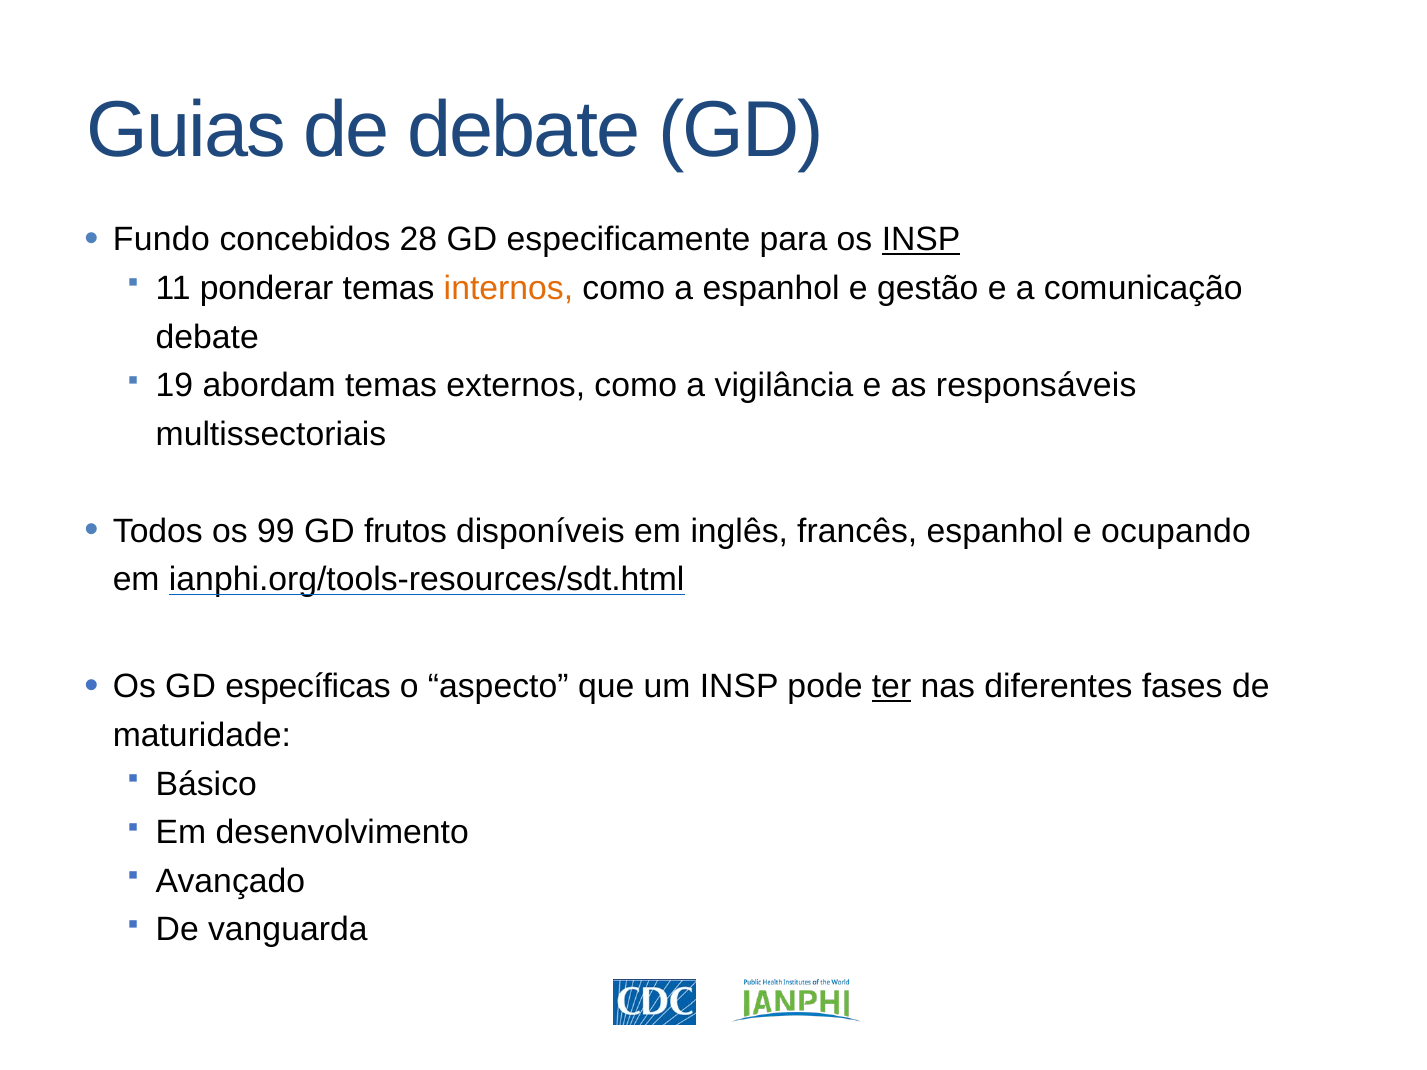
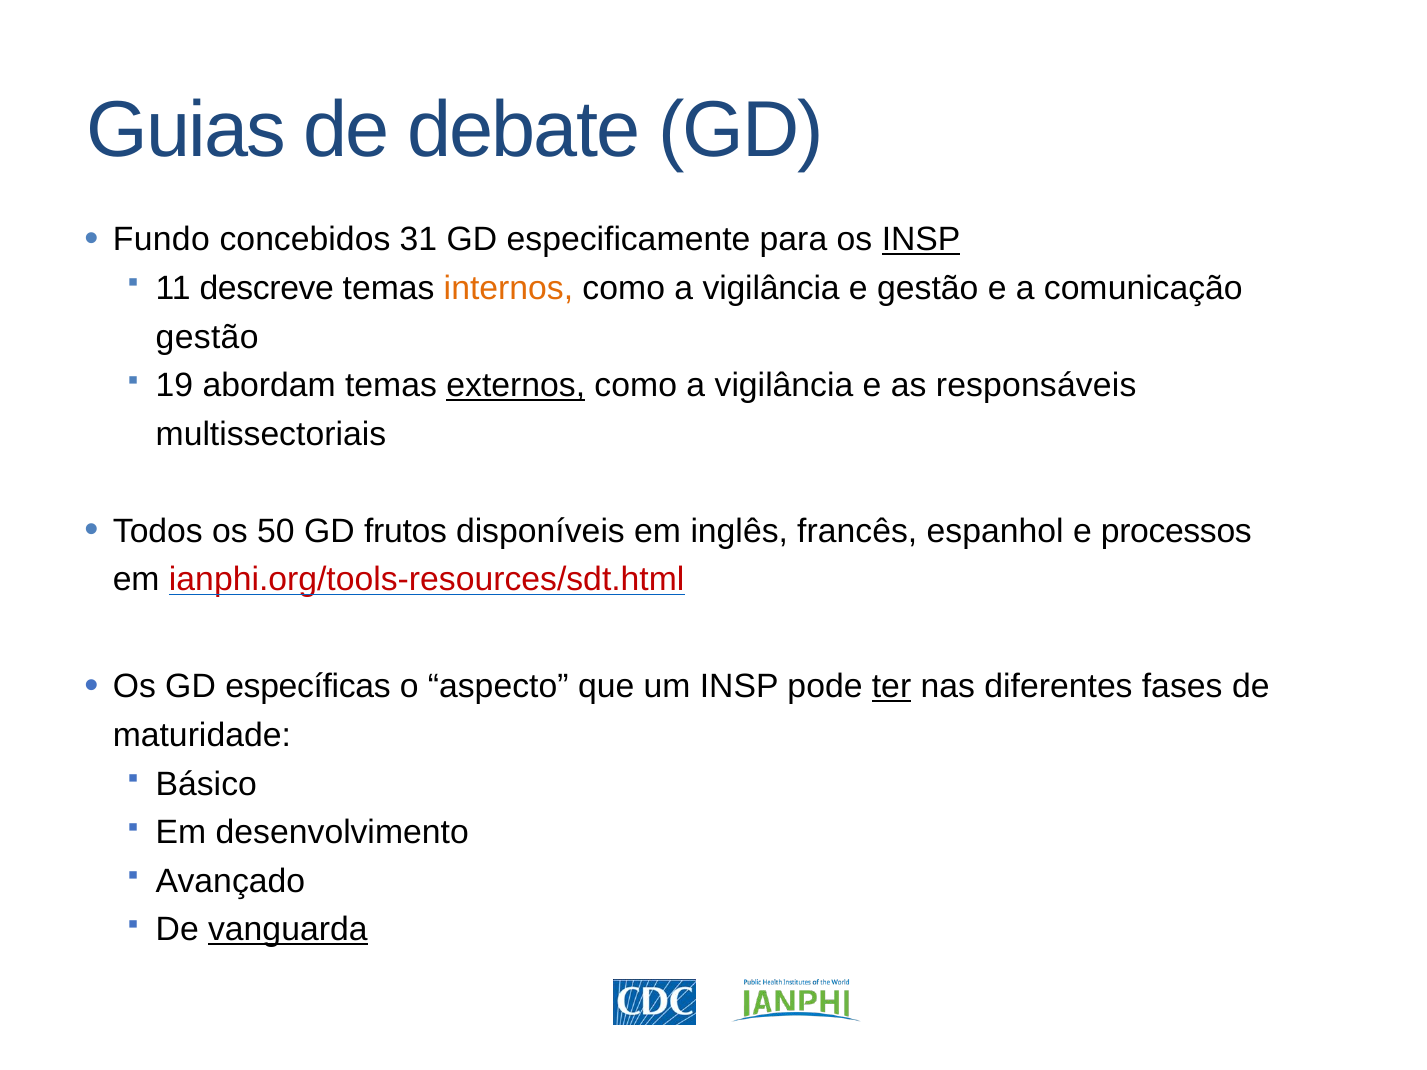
28: 28 -> 31
ponderar: ponderar -> descreve
espanhol at (771, 288): espanhol -> vigilância
debate at (207, 337): debate -> gestão
externos underline: none -> present
99: 99 -> 50
ocupando: ocupando -> processos
ianphi.org/tools-resources/sdt.html colour: black -> red
vanguarda underline: none -> present
